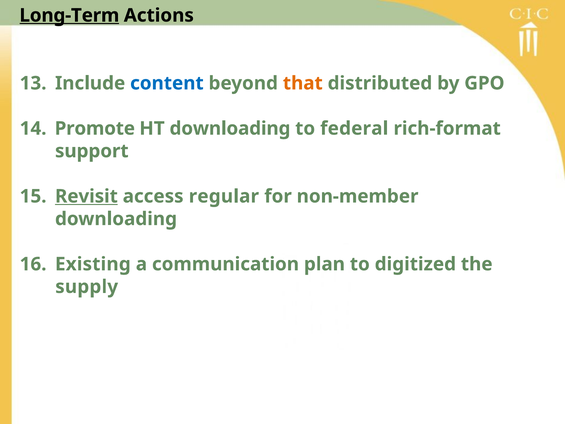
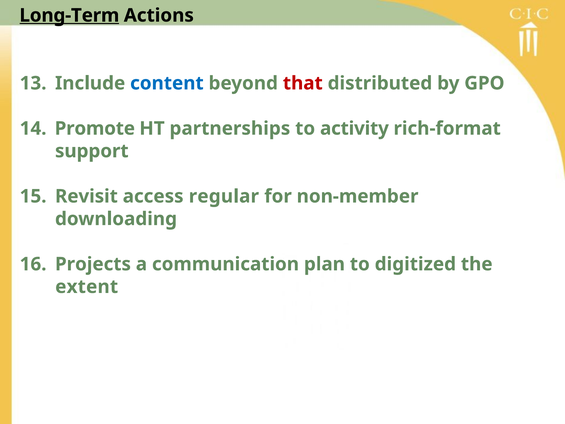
that colour: orange -> red
HT downloading: downloading -> partnerships
federal: federal -> activity
Revisit underline: present -> none
Existing: Existing -> Projects
supply: supply -> extent
